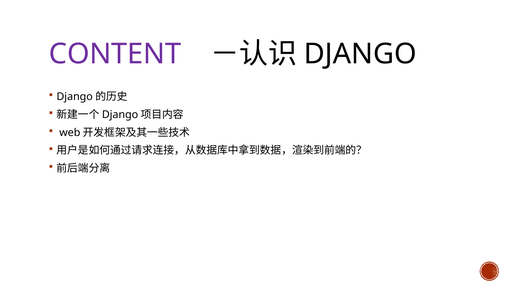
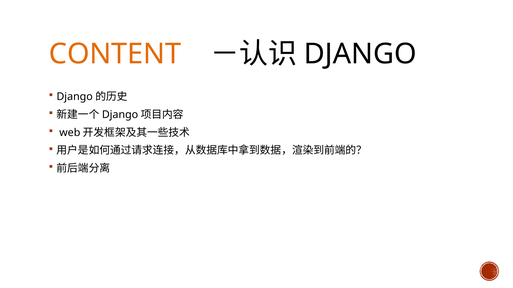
CONTENT colour: purple -> orange
